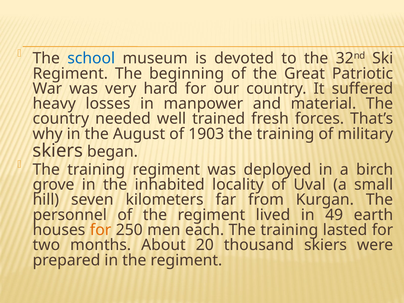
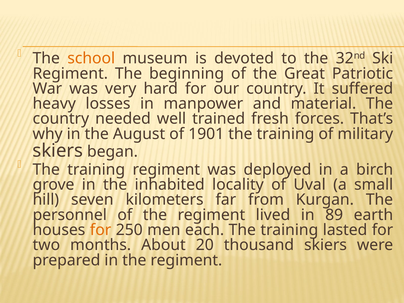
school colour: blue -> orange
1903: 1903 -> 1901
49: 49 -> 89
